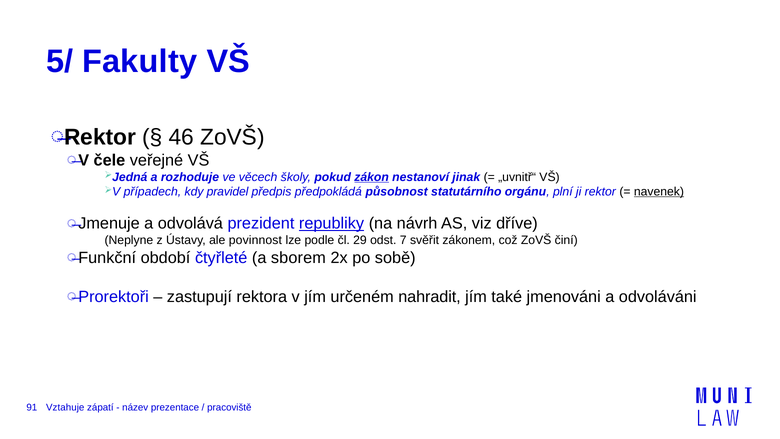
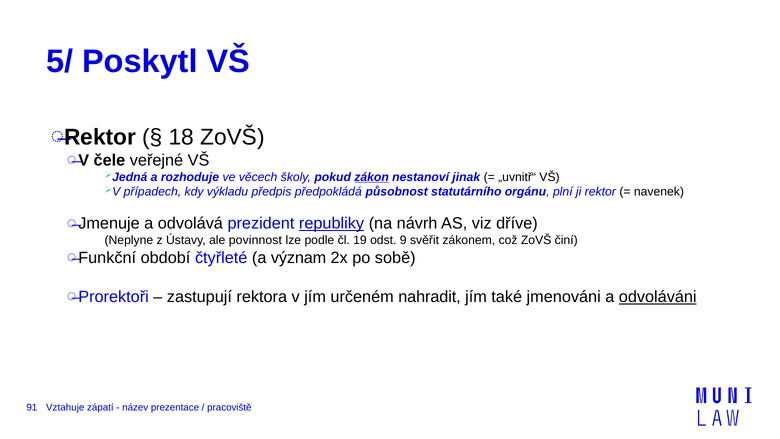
Fakulty: Fakulty -> Poskytl
46: 46 -> 18
pravidel: pravidel -> výkladu
navenek underline: present -> none
29: 29 -> 19
7: 7 -> 9
sborem: sborem -> význam
odvoláváni underline: none -> present
